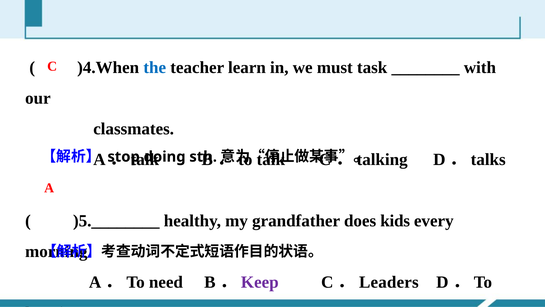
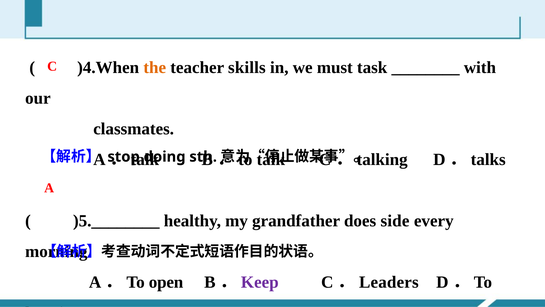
the colour: blue -> orange
learn: learn -> skills
kids: kids -> side
need: need -> open
